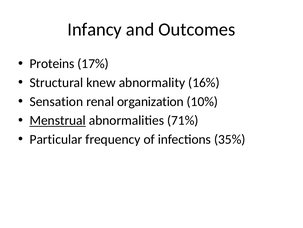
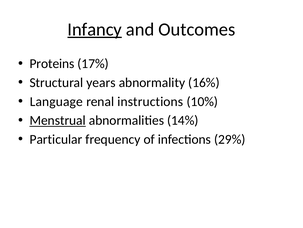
Infancy underline: none -> present
knew: knew -> years
Sensation: Sensation -> Language
organization: organization -> instructions
71%: 71% -> 14%
35%: 35% -> 29%
